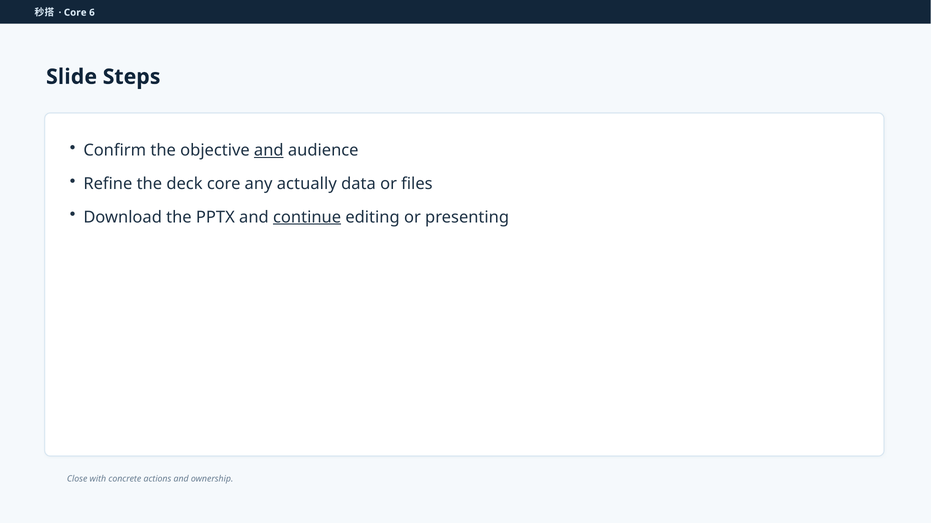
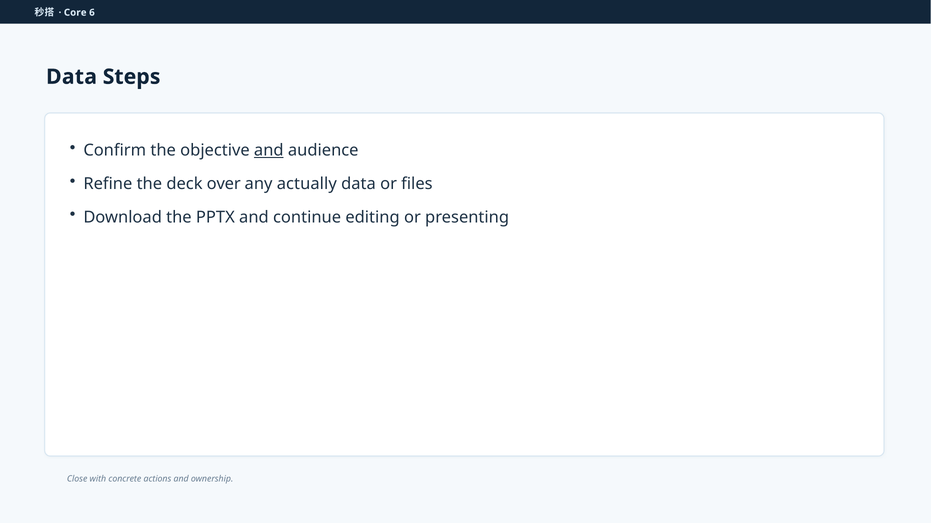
Slide at (72, 77): Slide -> Data
deck core: core -> over
continue underline: present -> none
